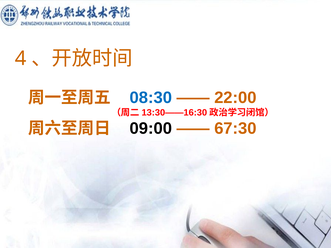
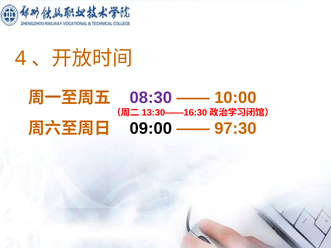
08:30 colour: blue -> purple
22:00: 22:00 -> 10:00
67:30: 67:30 -> 97:30
